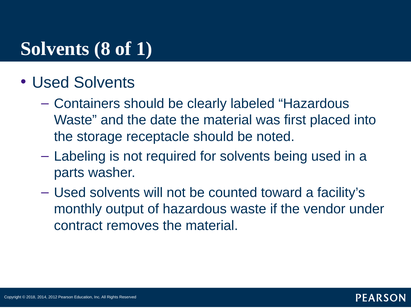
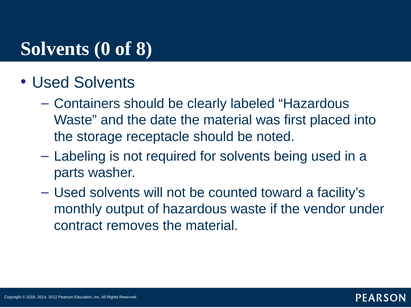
8: 8 -> 0
1: 1 -> 8
